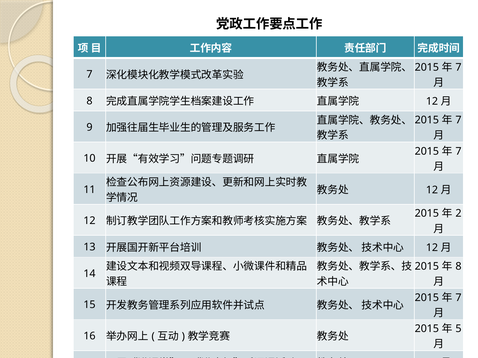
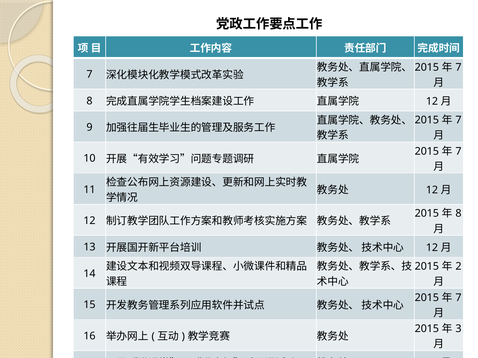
2 at (459, 214): 2 -> 8
8 at (459, 267): 8 -> 2
5: 5 -> 3
